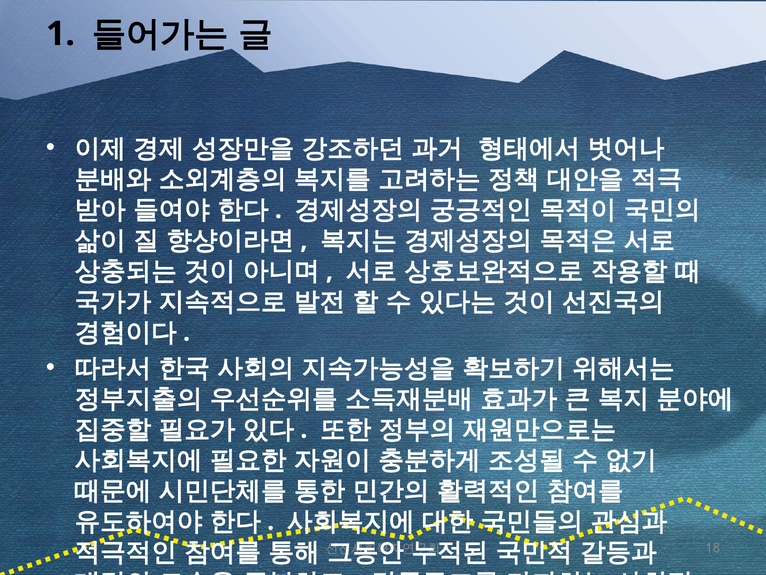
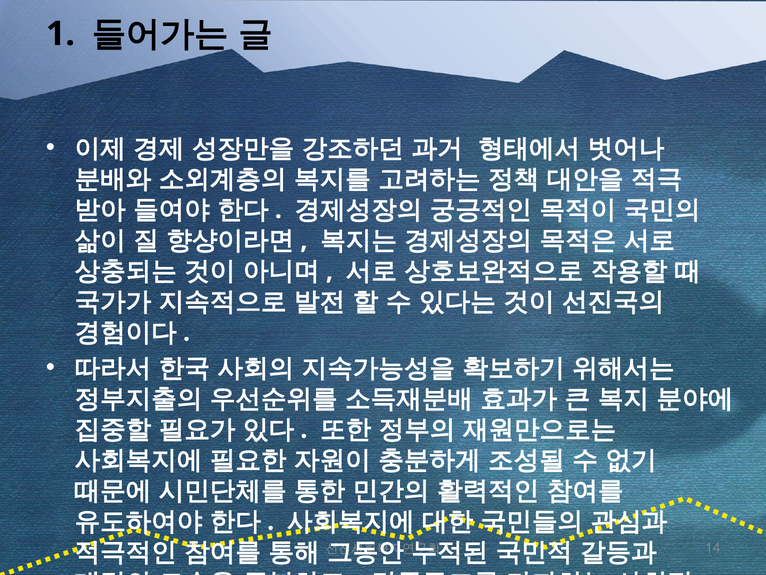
18: 18 -> 14
